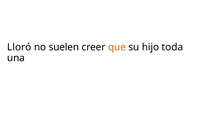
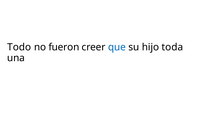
Lloró: Lloró -> Todo
suelen: suelen -> fueron
que colour: orange -> blue
